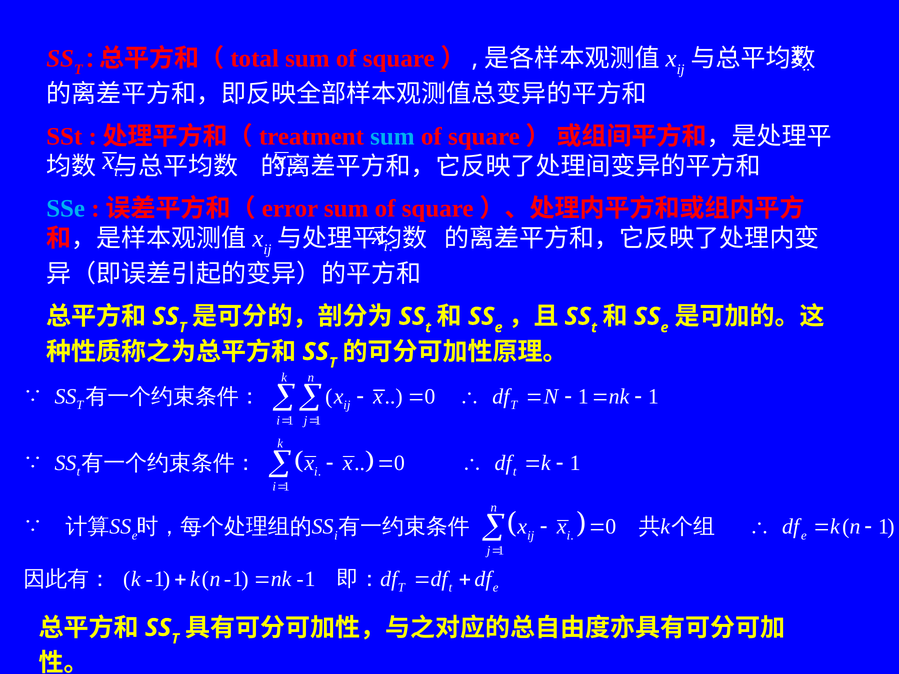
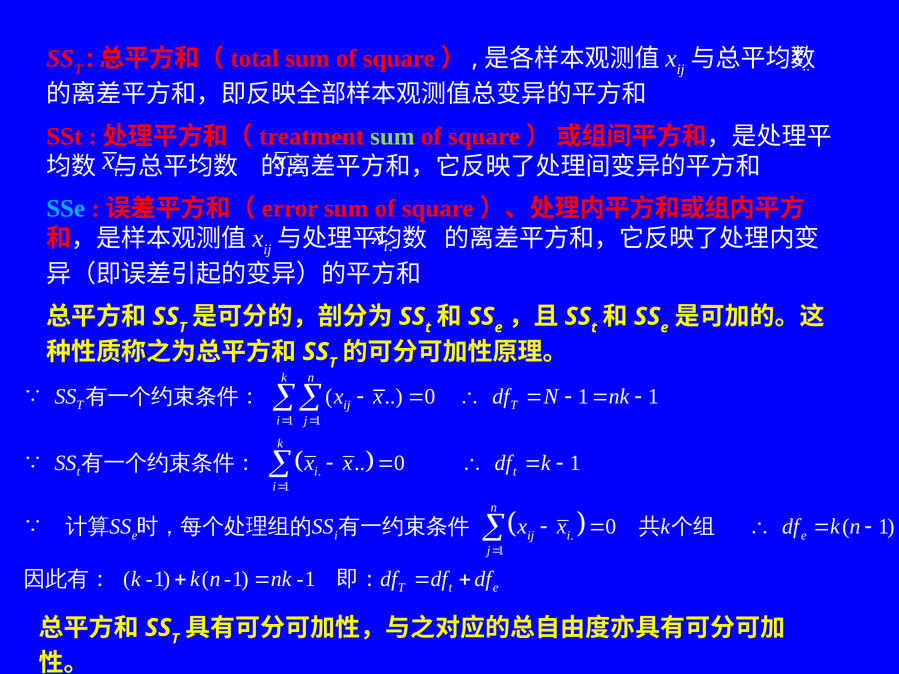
sum at (392, 136) colour: light blue -> light green
